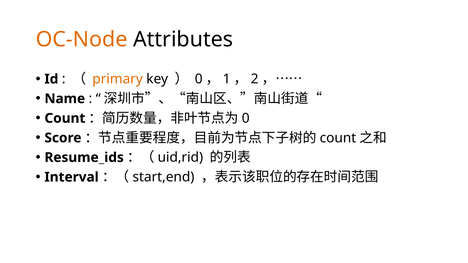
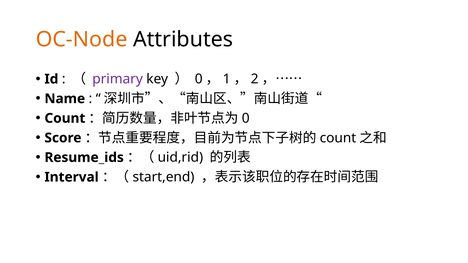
primary colour: orange -> purple
